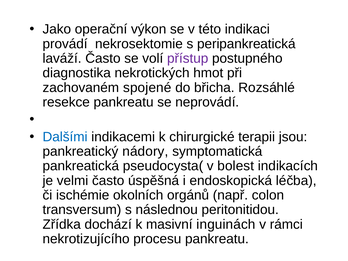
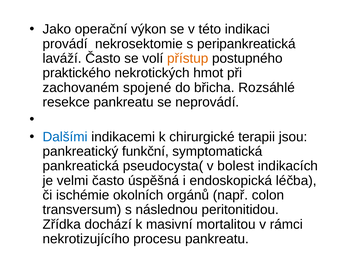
přístup colour: purple -> orange
diagnostika: diagnostika -> praktického
nádory: nádory -> funkční
inguinách: inguinách -> mortalitou
